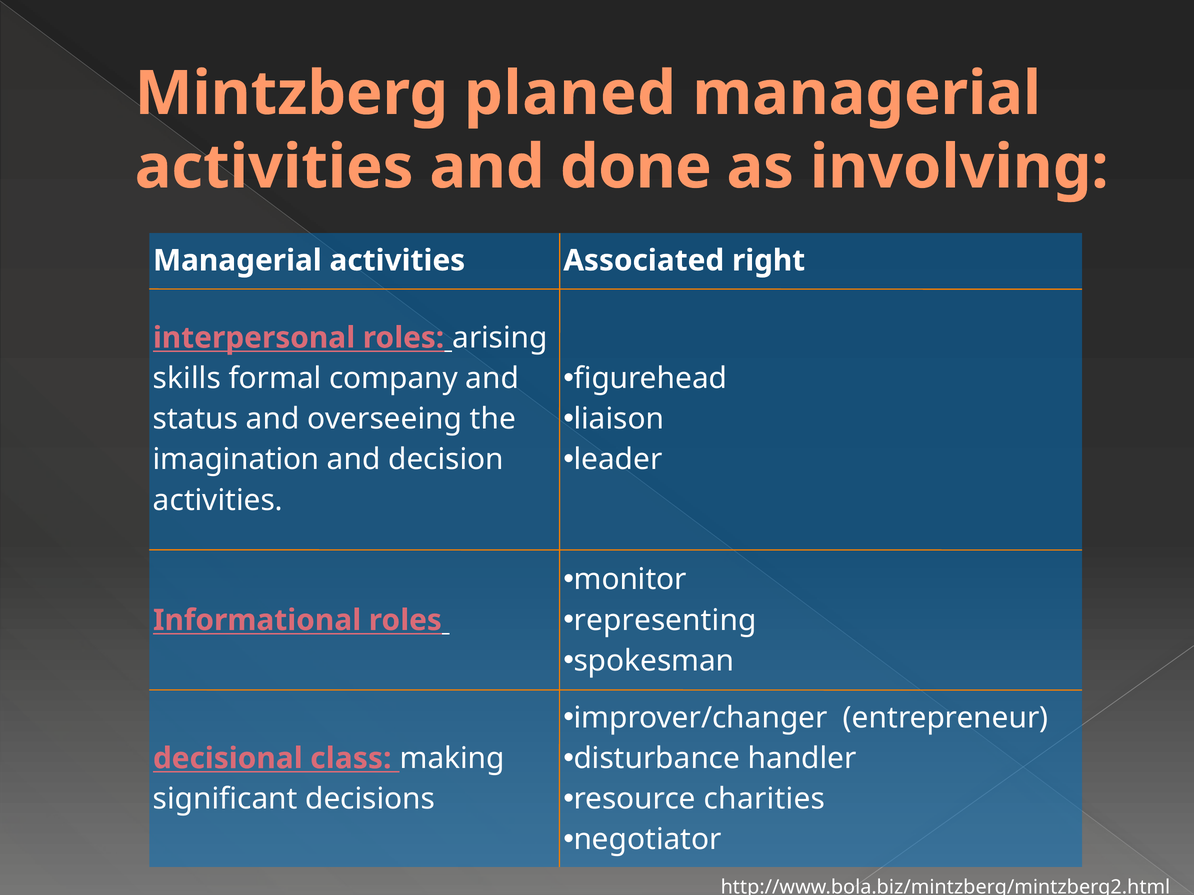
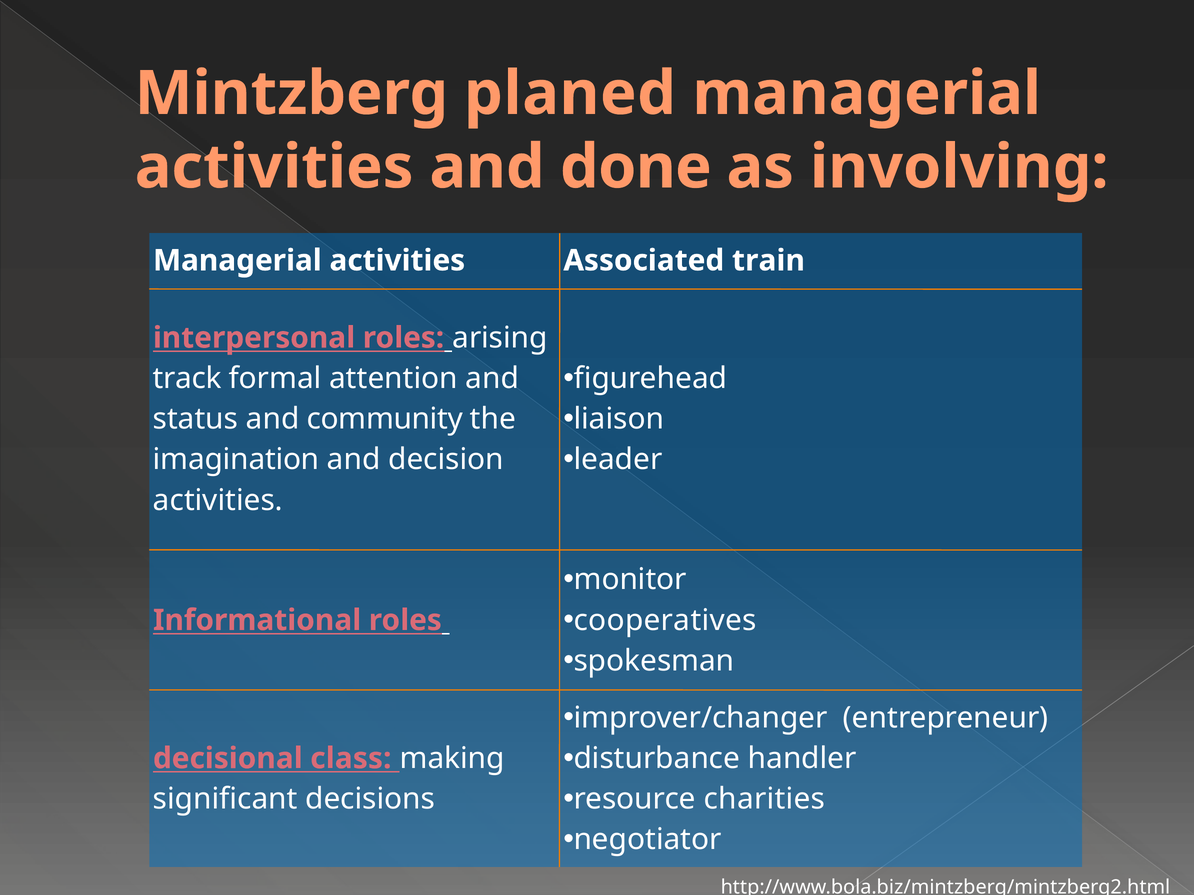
right: right -> train
skills: skills -> track
company: company -> attention
overseeing: overseeing -> community
representing: representing -> cooperatives
